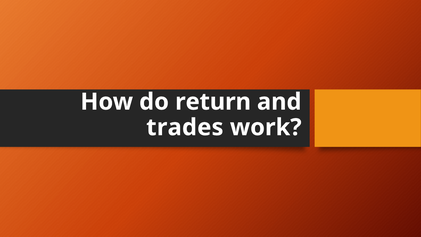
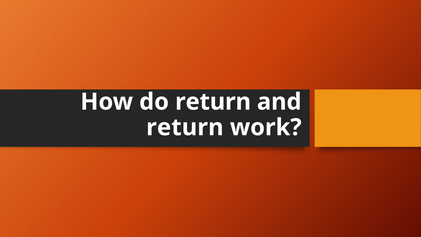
trades at (185, 127): trades -> return
